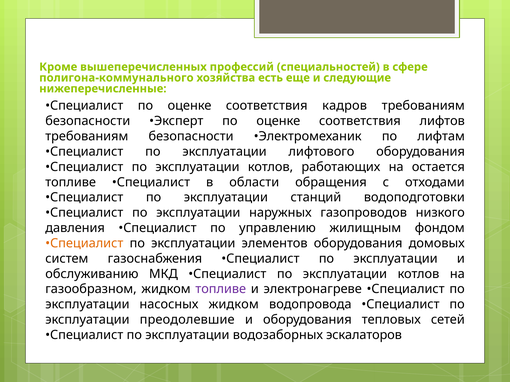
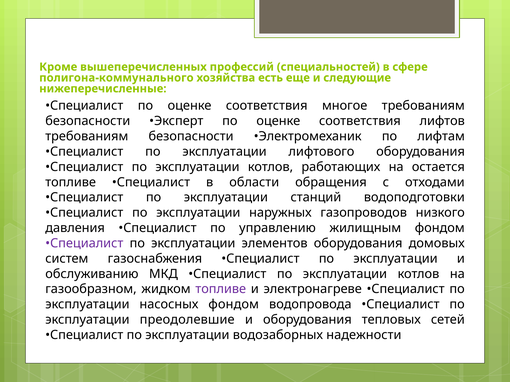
кадров: кадров -> многое
Специалист at (84, 244) colour: orange -> purple
насосных жидком: жидком -> фондом
эскалаторов: эскалаторов -> надежности
